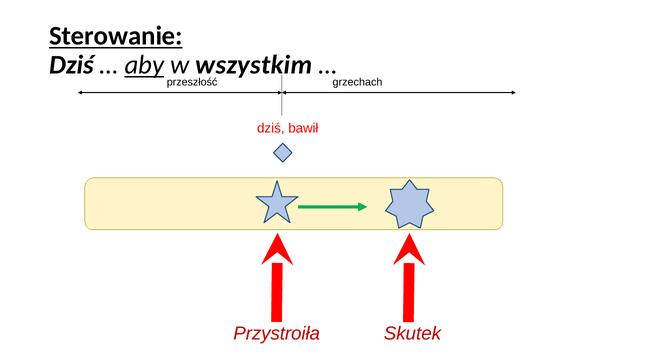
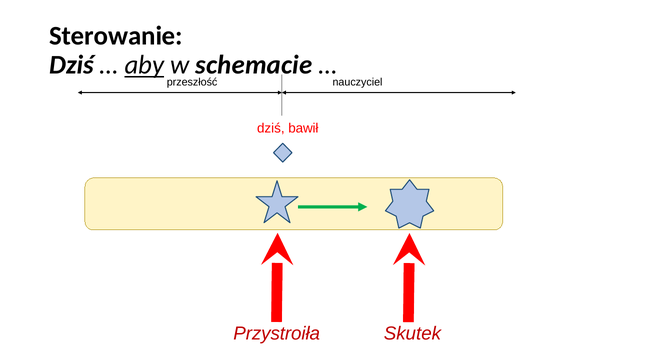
Sterowanie underline: present -> none
wszystkim: wszystkim -> schemacie
grzechach: grzechach -> nauczyciel
